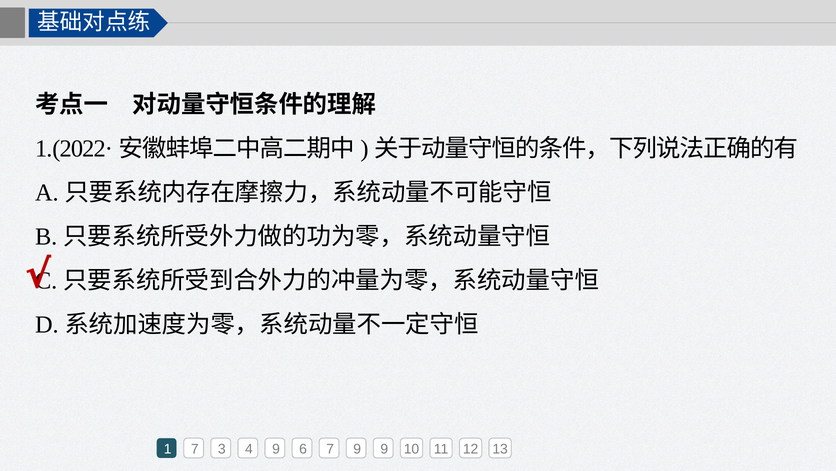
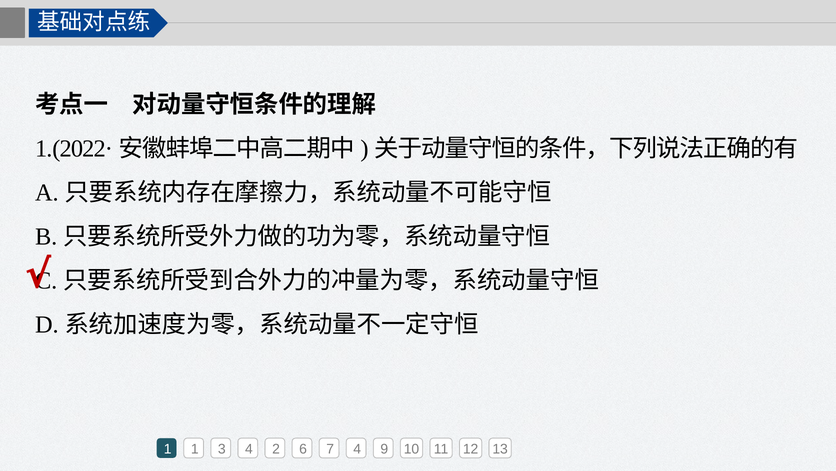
1 7: 7 -> 1
4 9: 9 -> 2
7 9: 9 -> 4
